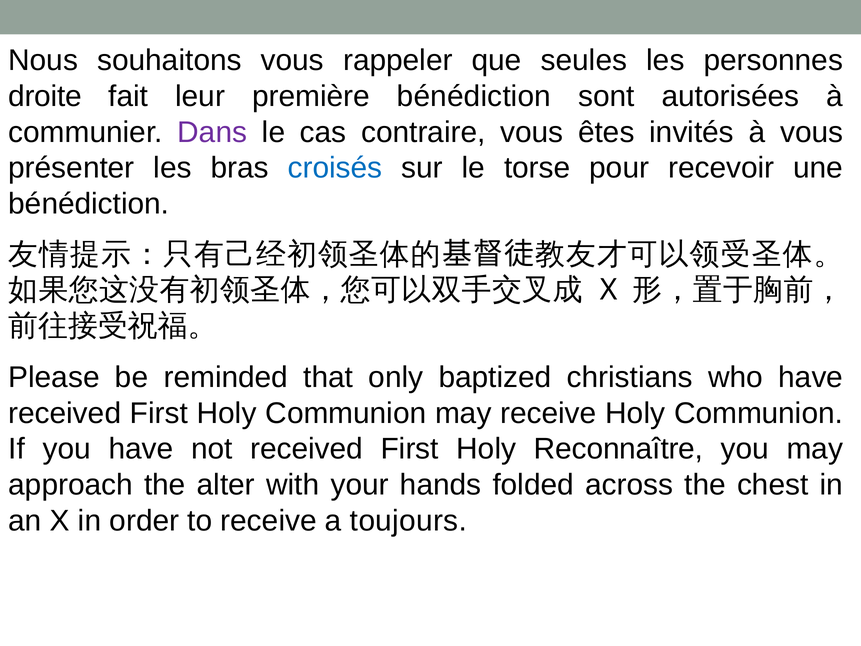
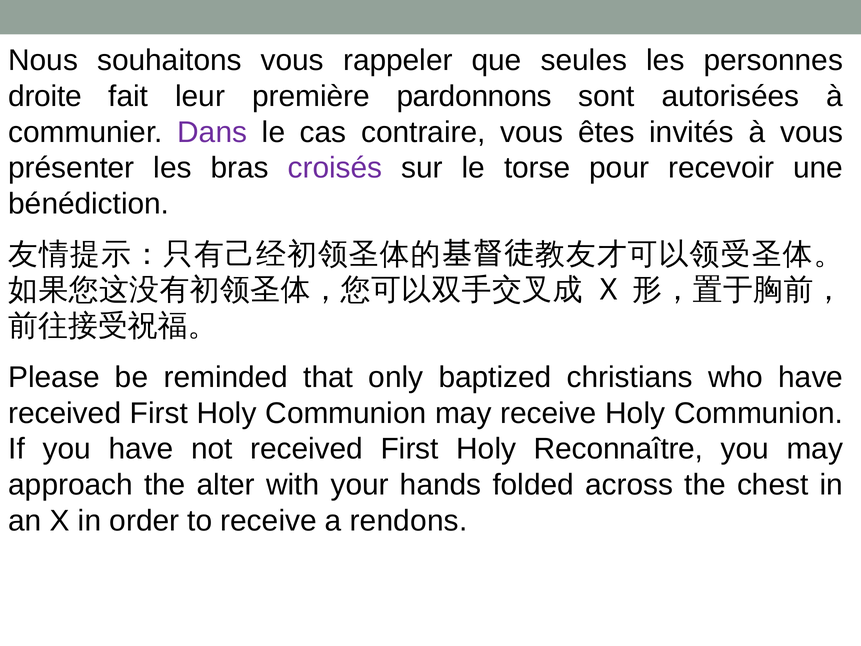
première bénédiction: bénédiction -> pardonnons
croisés colour: blue -> purple
toujours: toujours -> rendons
